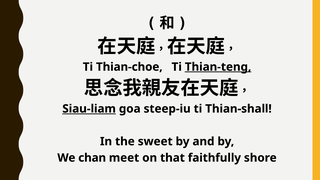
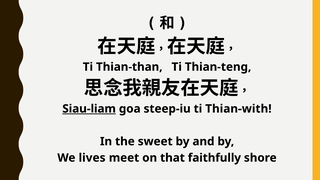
Thian-choe: Thian-choe -> Thian-than
Thian-teng underline: present -> none
Thian-shall: Thian-shall -> Thian-with
chan: chan -> lives
